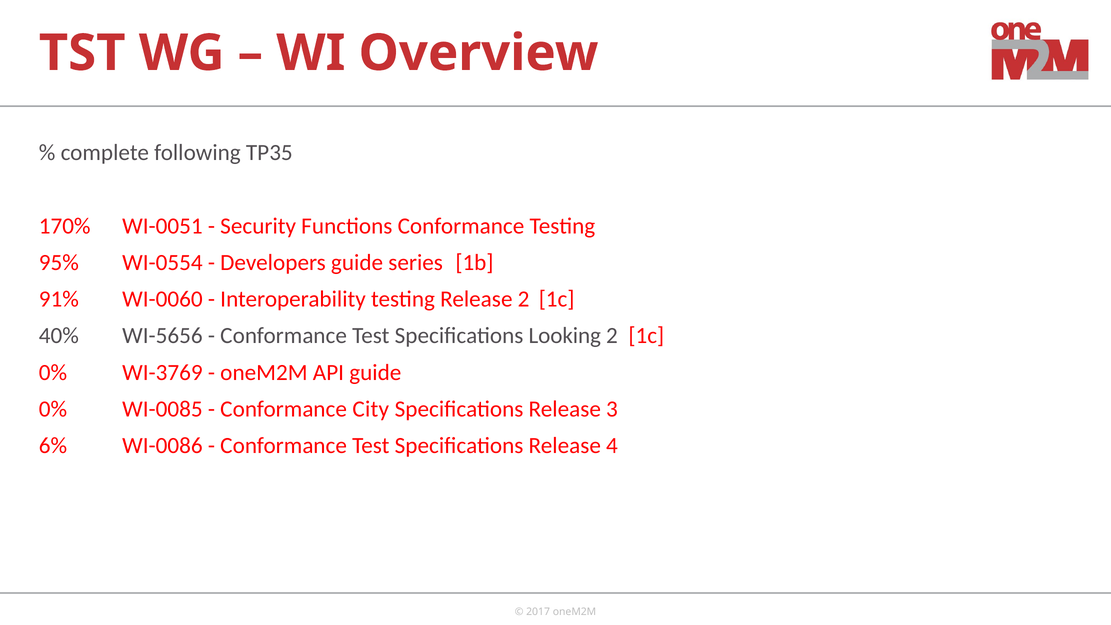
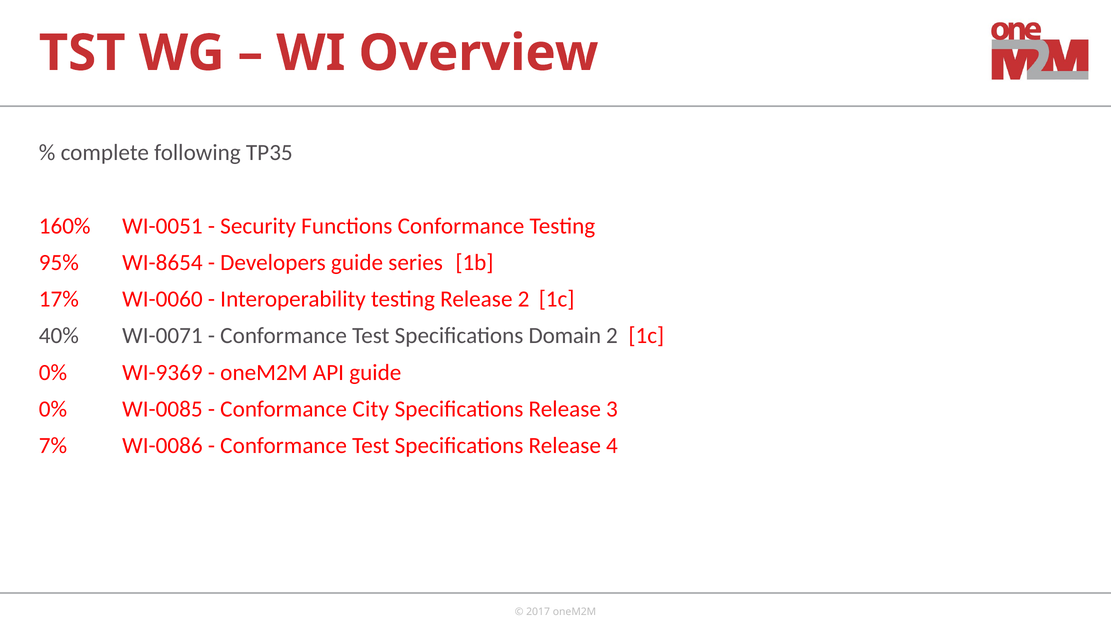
170%: 170% -> 160%
WI-0554: WI-0554 -> WI-8654
91%: 91% -> 17%
WI-5656: WI-5656 -> WI-0071
Looking: Looking -> Domain
WI-3769: WI-3769 -> WI-9369
6%: 6% -> 7%
